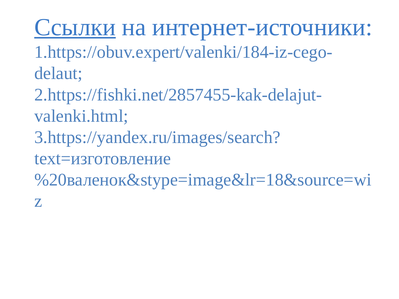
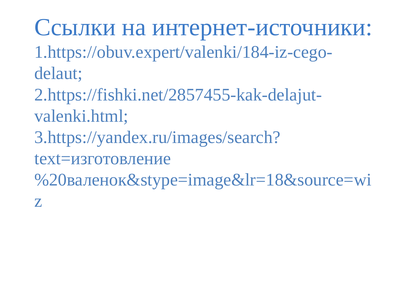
Ссылки underline: present -> none
